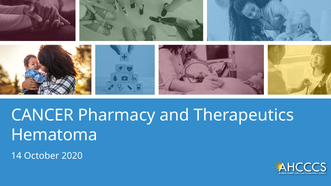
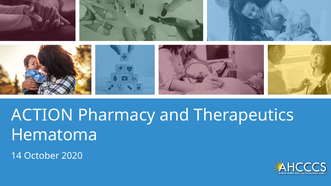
CANCER: CANCER -> ACTION
